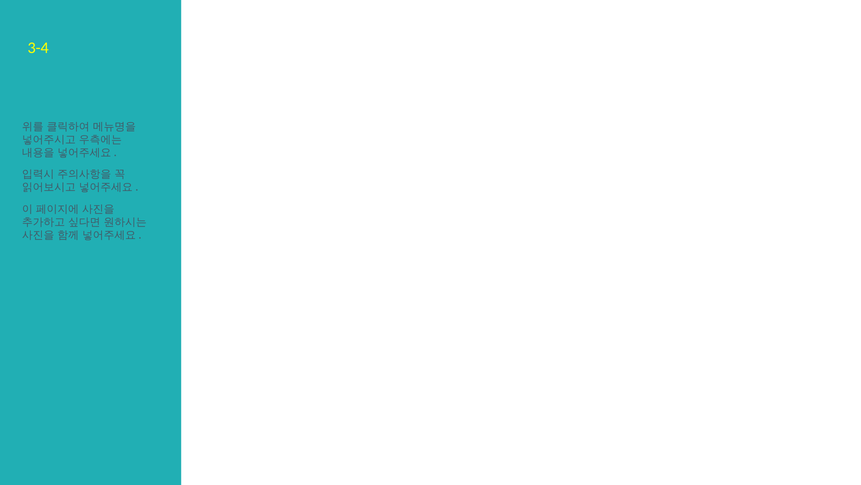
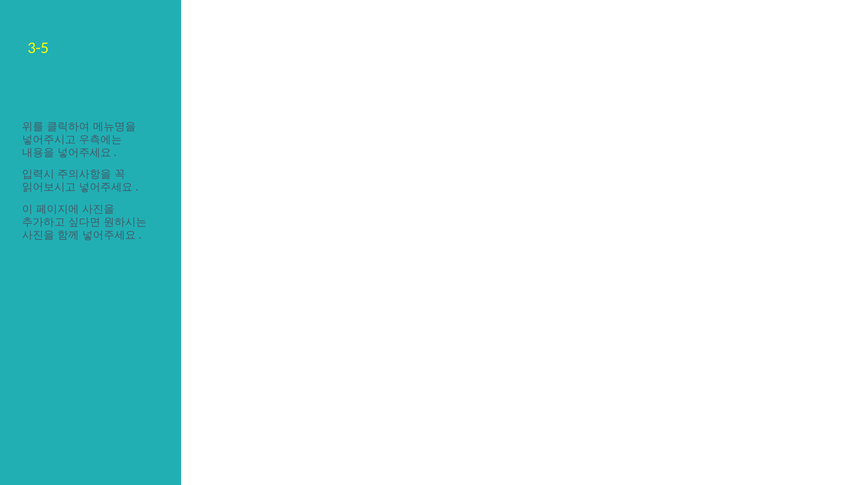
3-4: 3-4 -> 3-5
